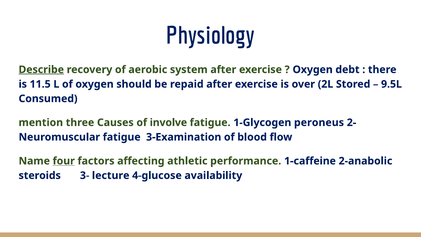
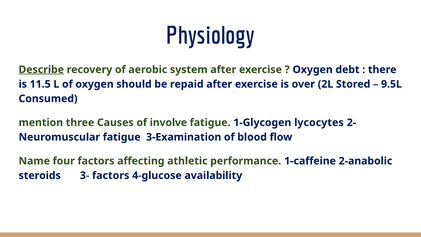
peroneus: peroneus -> lycocytes
four underline: present -> none
3- lecture: lecture -> factors
